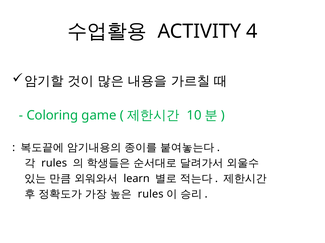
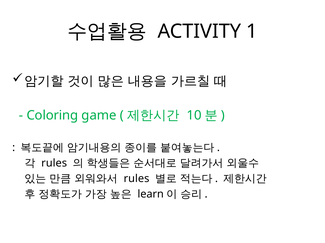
4: 4 -> 1
learn at (137, 179): learn -> rules
rules at (151, 195): rules -> learn
